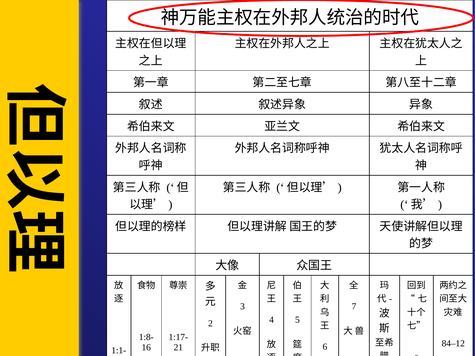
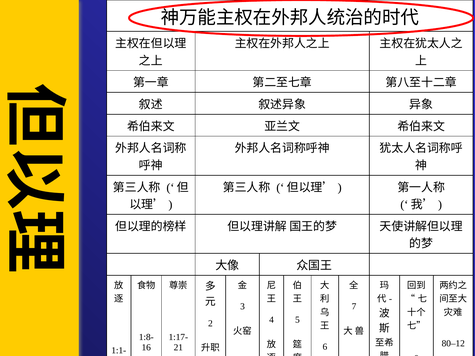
84–12: 84–12 -> 80–12
